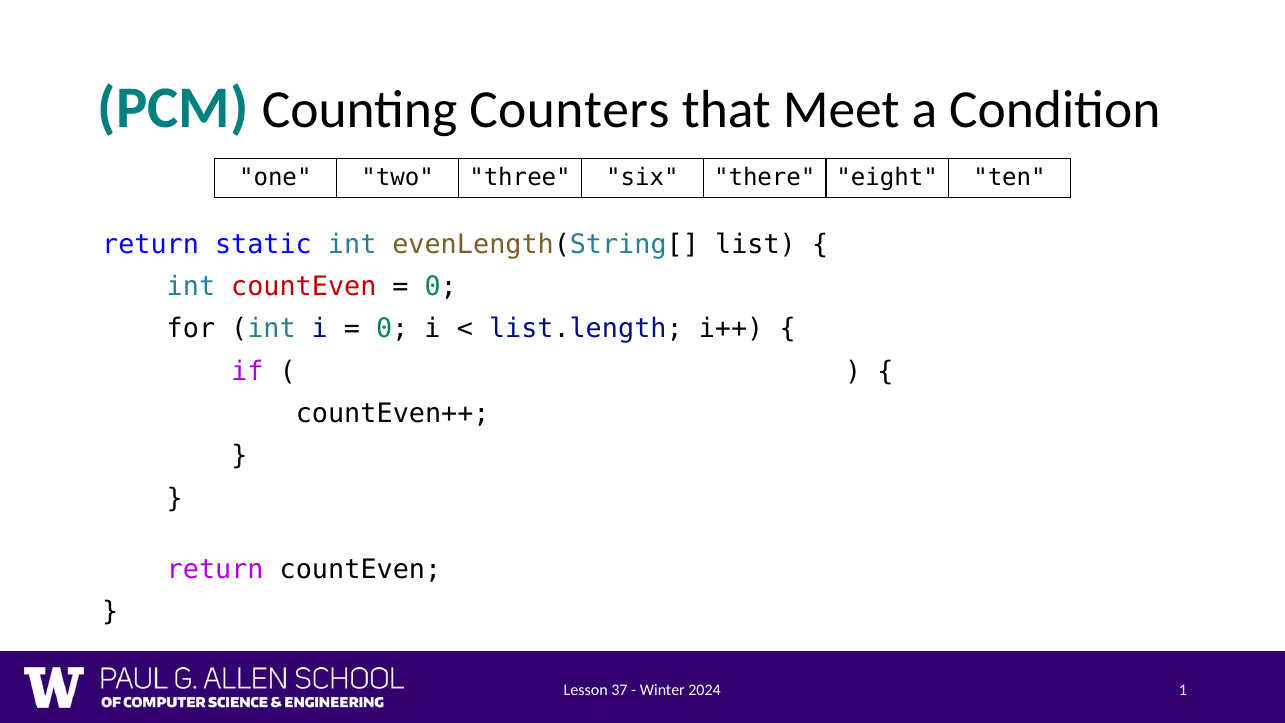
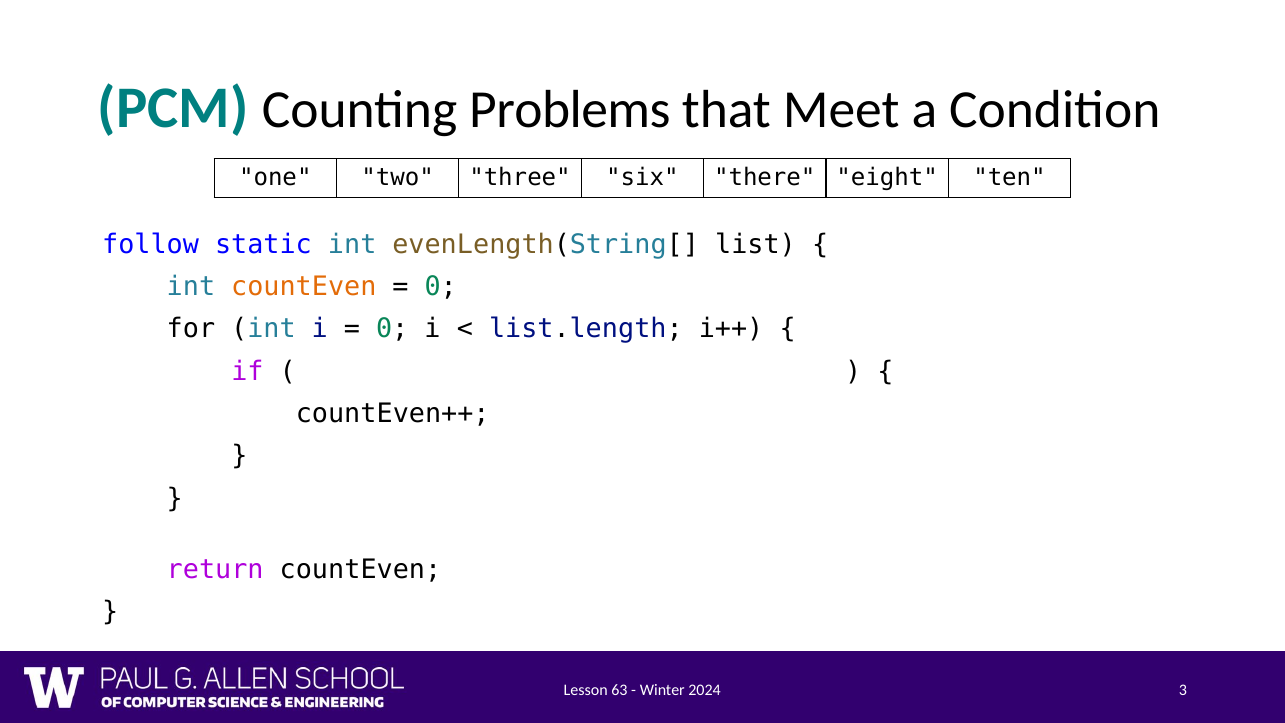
Counters: Counters -> Problems
return at (151, 244): return -> follow
countEven at (304, 287) colour: red -> orange
37: 37 -> 63
1: 1 -> 3
